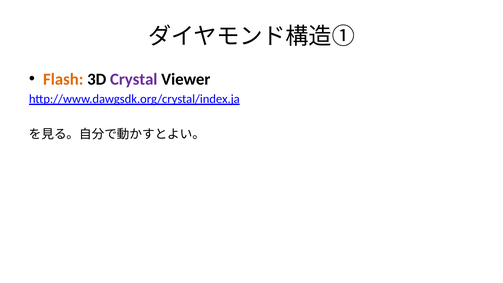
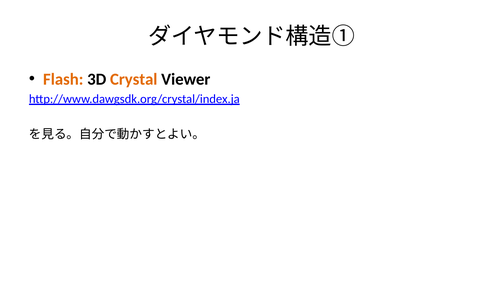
Crystal colour: purple -> orange
